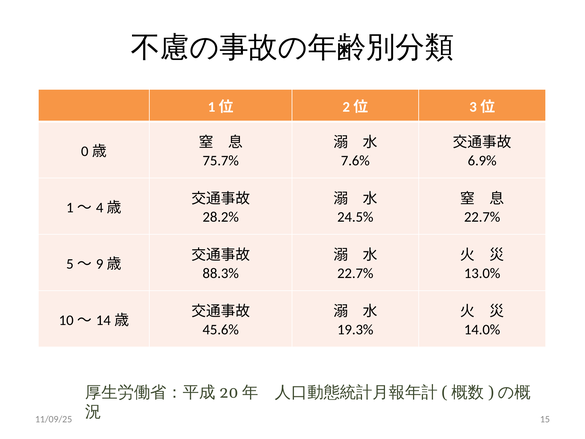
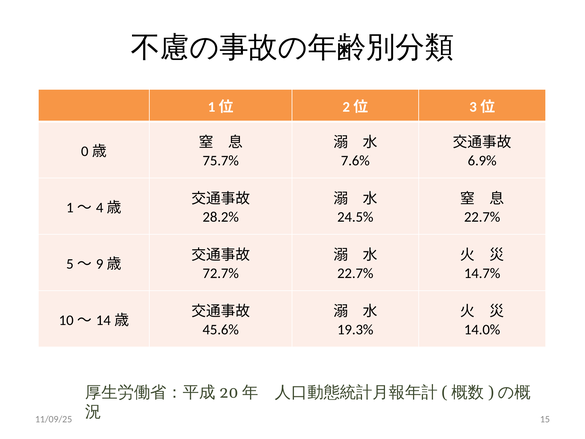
88.3%: 88.3% -> 72.7%
13.0%: 13.0% -> 14.7%
